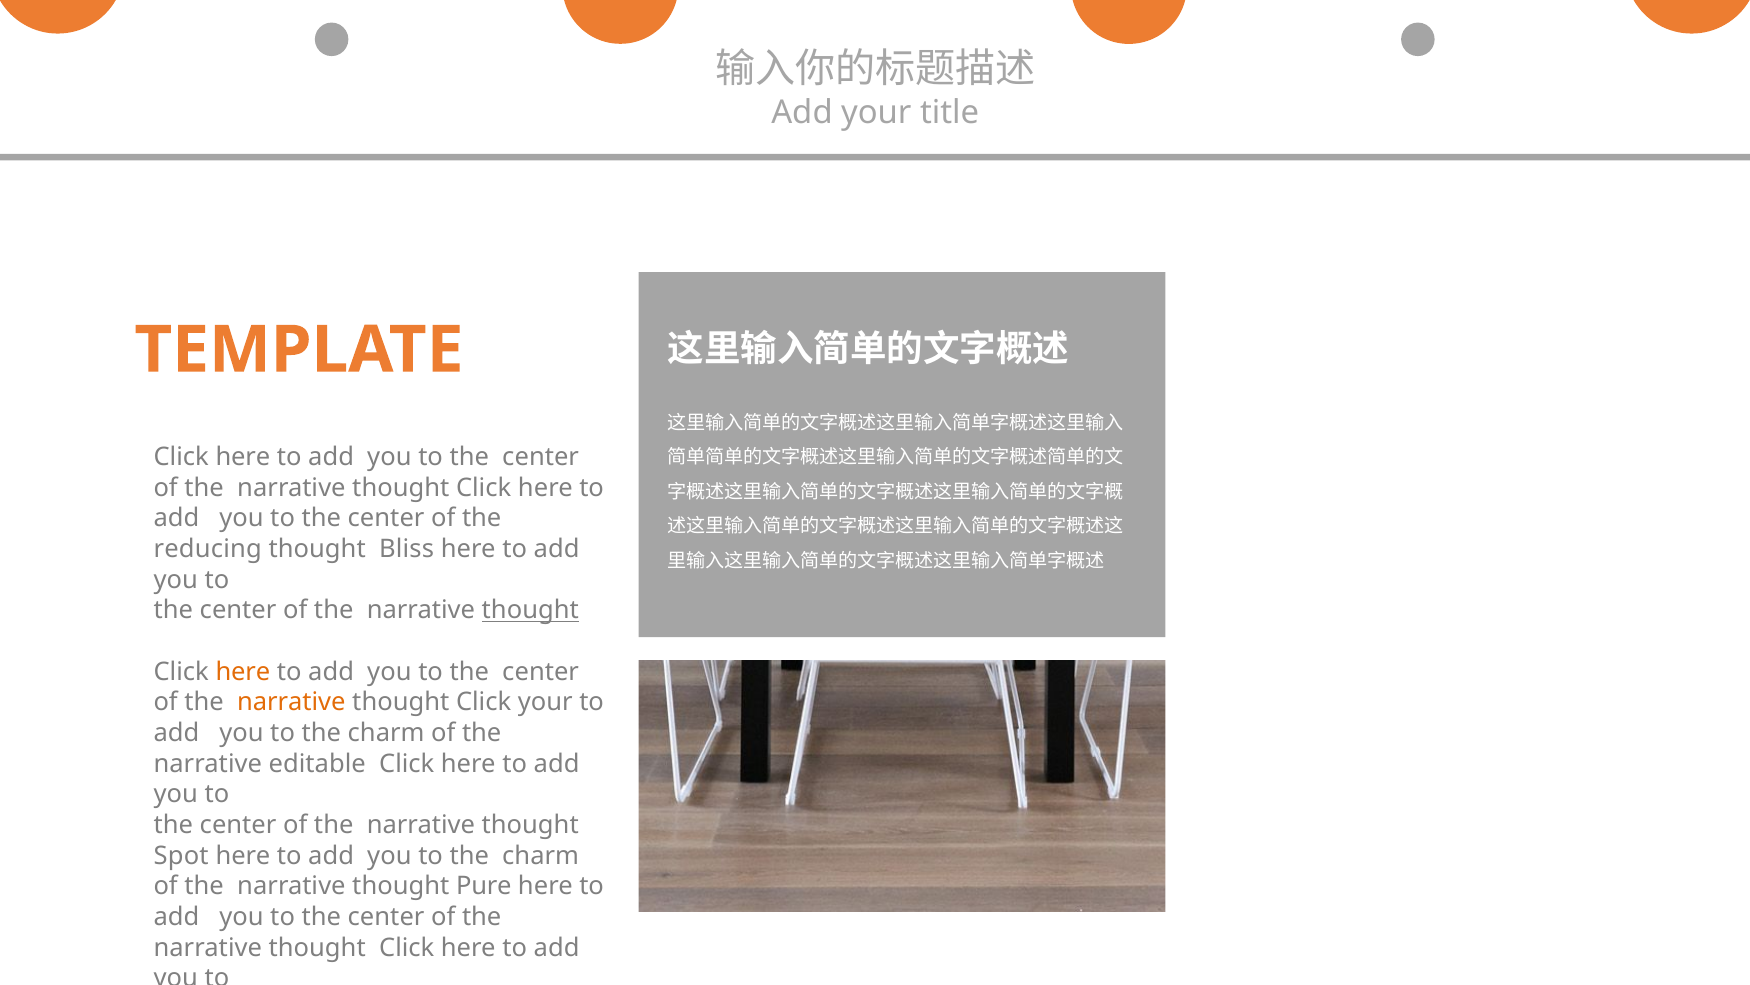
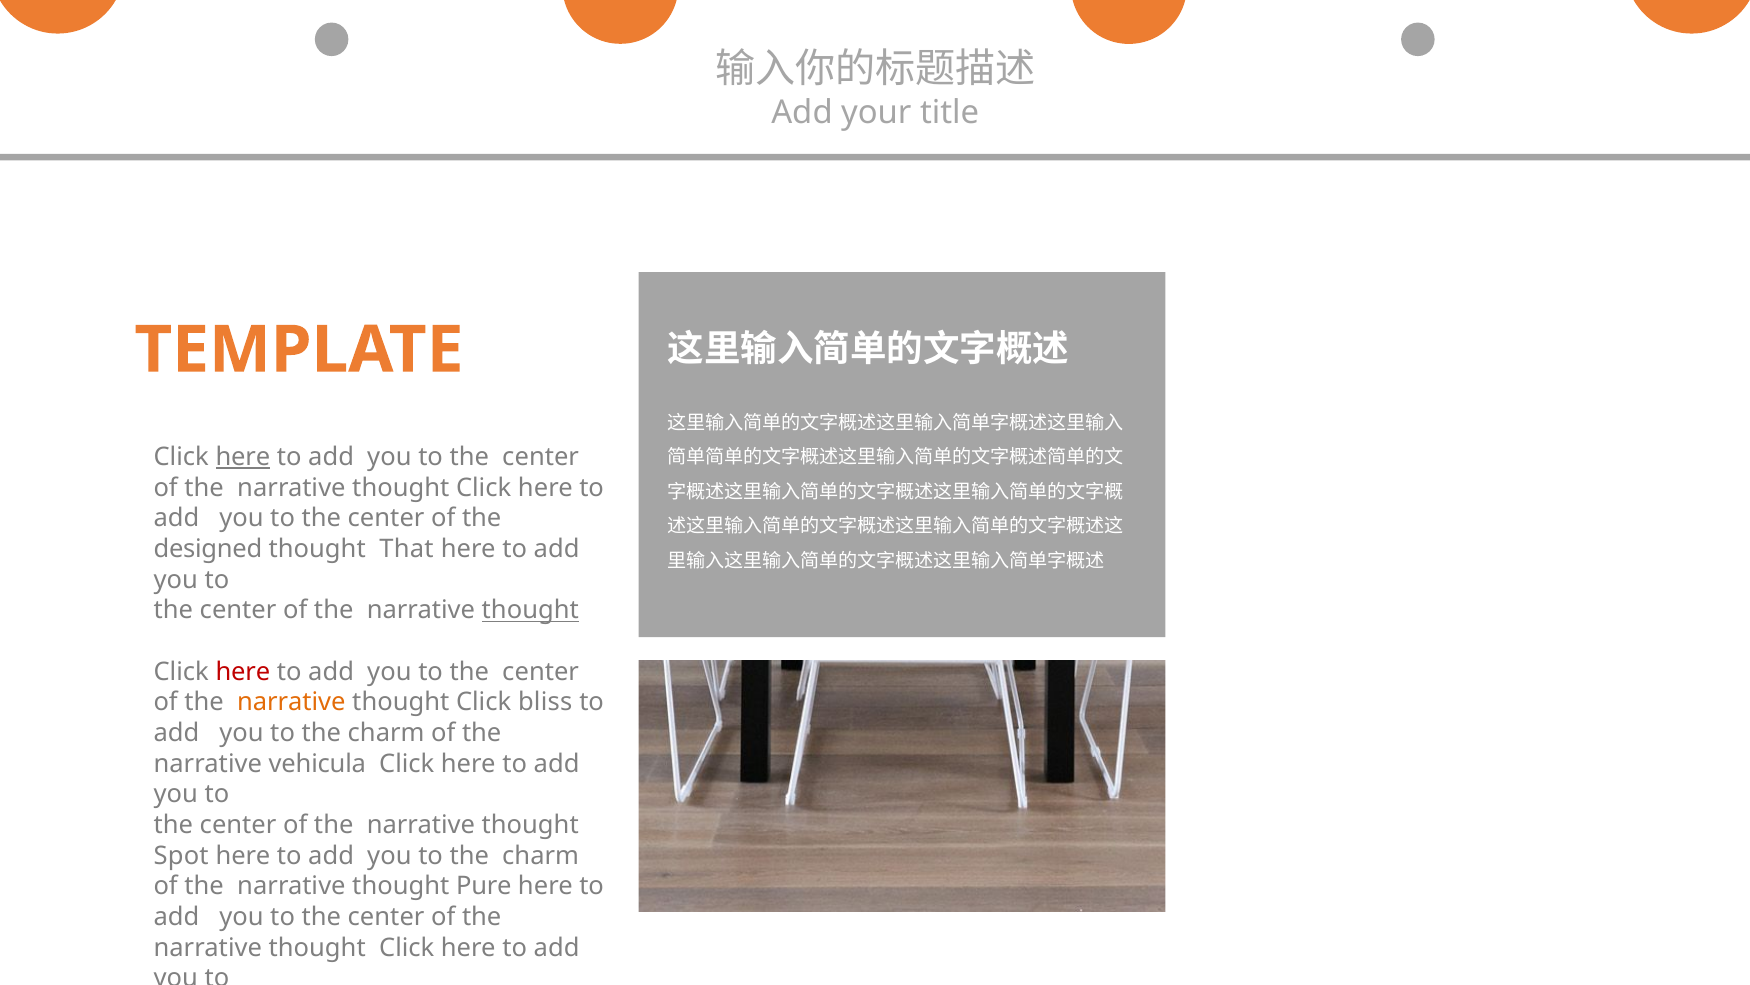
here at (243, 457) underline: none -> present
reducing: reducing -> designed
Bliss: Bliss -> That
here at (243, 671) colour: orange -> red
Click your: your -> bliss
editable: editable -> vehicula
